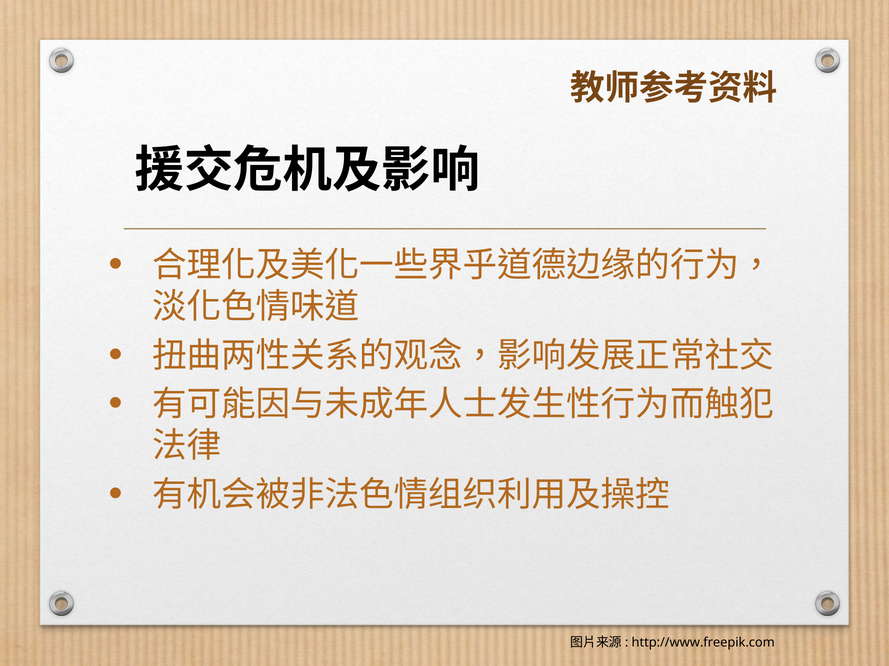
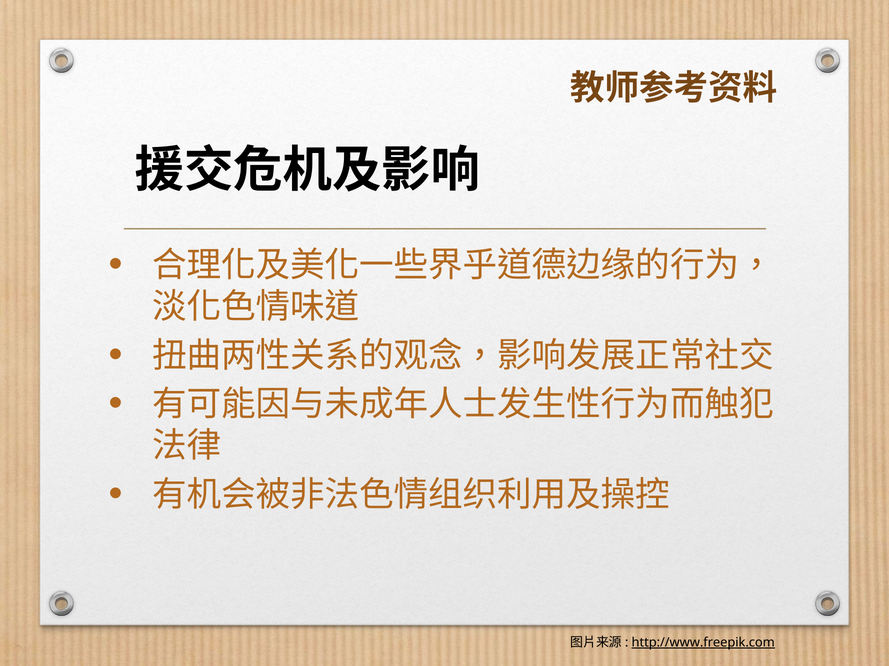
http://www.freepik.com underline: none -> present
